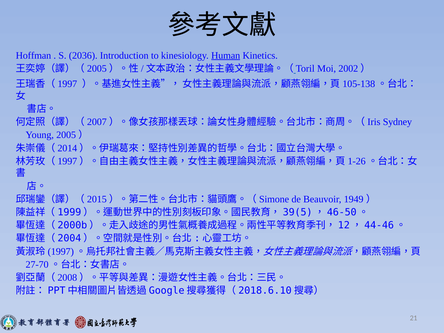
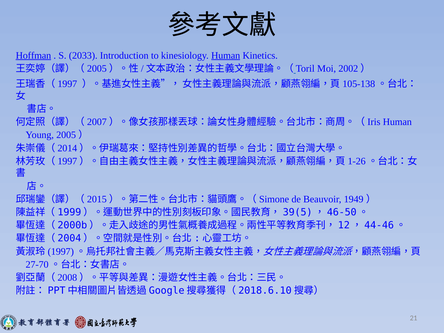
Hoffman underline: none -> present
2036: 2036 -> 2033
Sydney at (397, 122): Sydney -> Human
